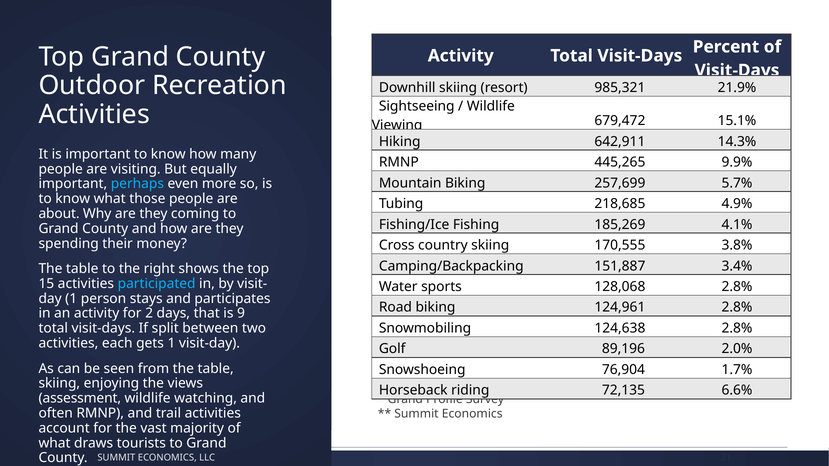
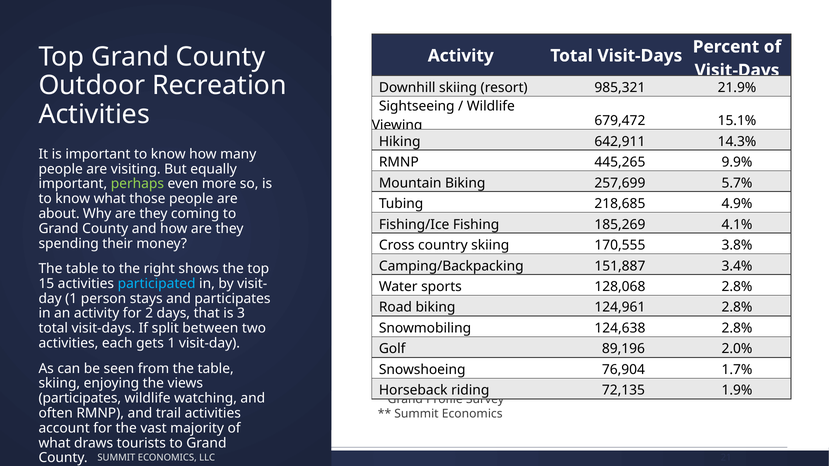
perhaps colour: light blue -> light green
9: 9 -> 3
6.6%: 6.6% -> 1.9%
assessment at (80, 399): assessment -> participates
